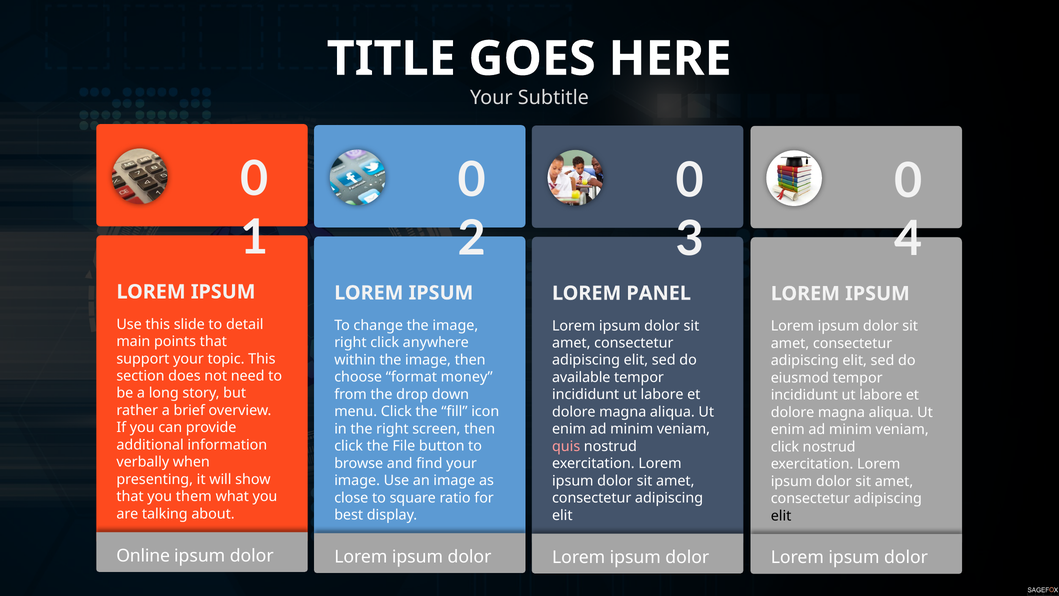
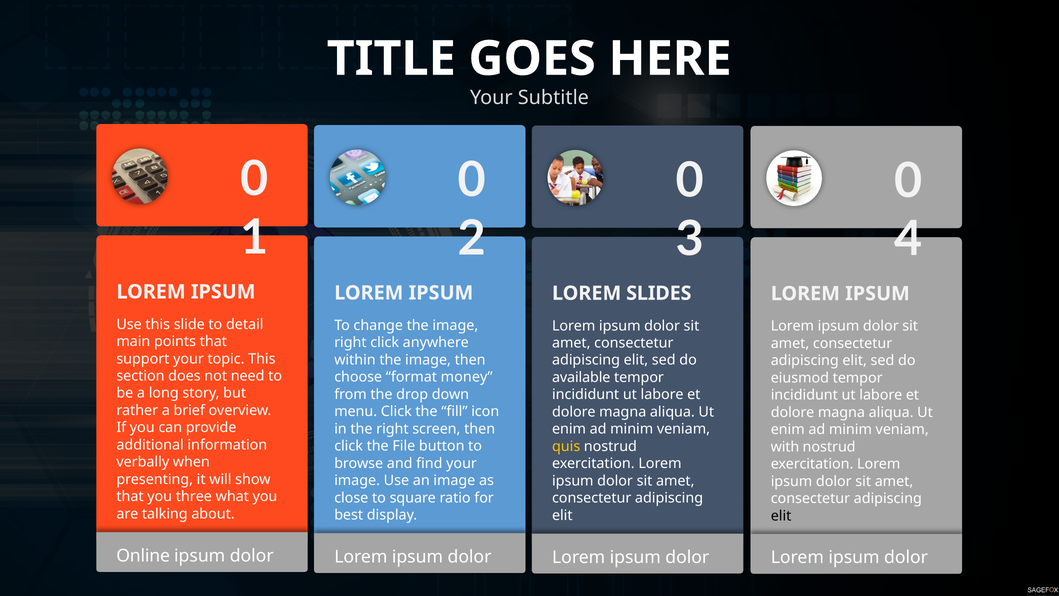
PANEL: PANEL -> SLIDES
quis colour: pink -> yellow
click at (785, 447): click -> with
them: them -> three
